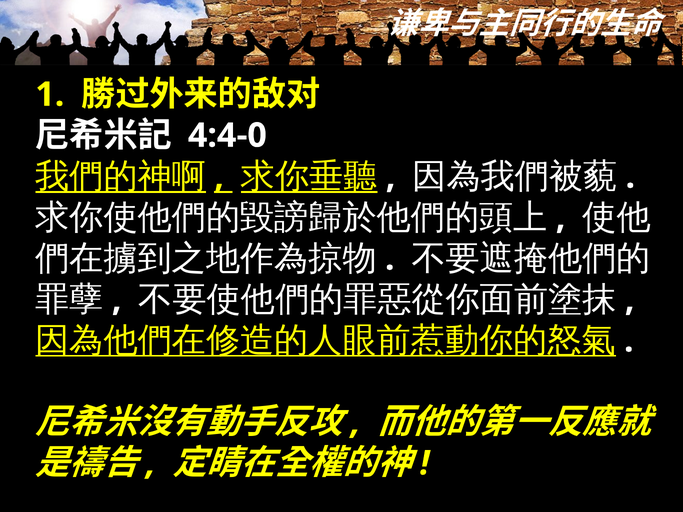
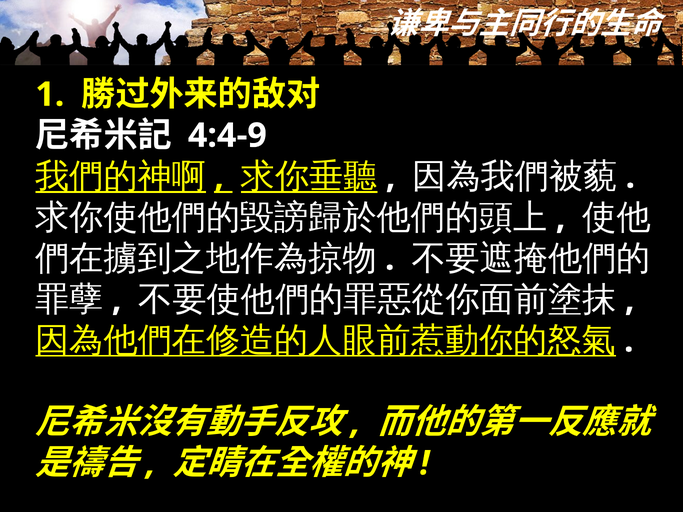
4:4-0: 4:4-0 -> 4:4-9
